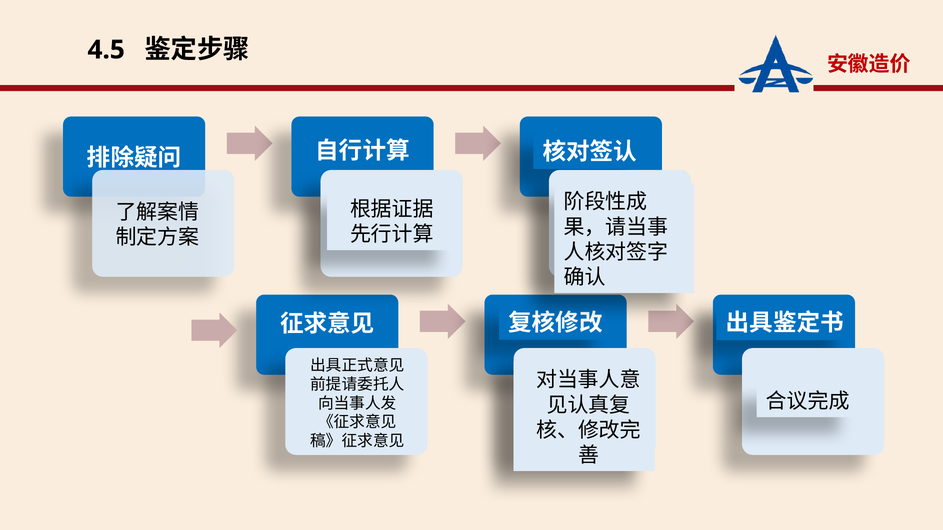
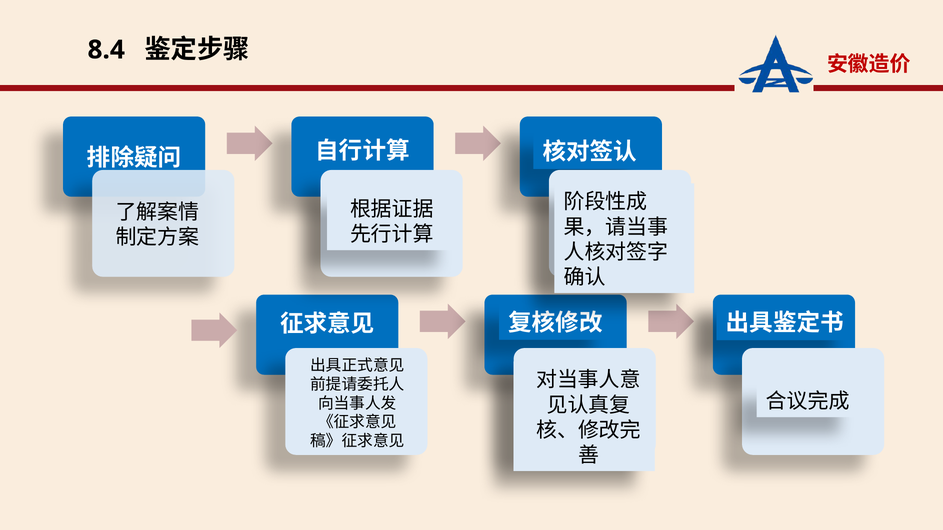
4.5: 4.5 -> 8.4
